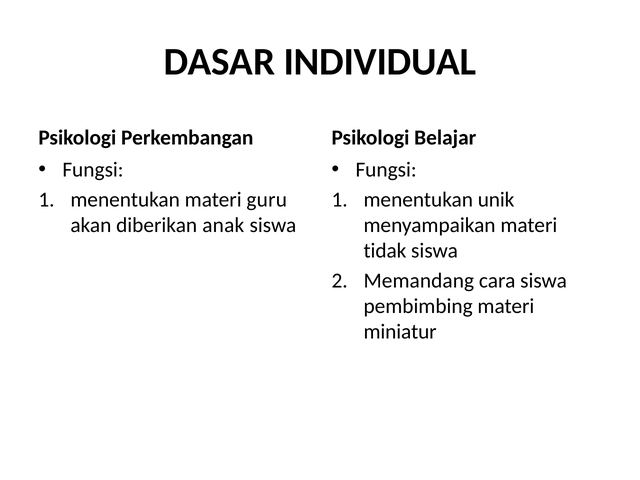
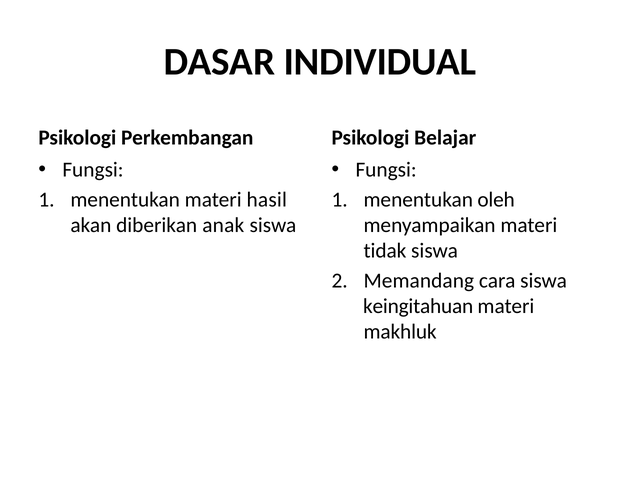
guru: guru -> hasil
unik: unik -> oleh
pembimbing: pembimbing -> keingitahuan
miniatur: miniatur -> makhluk
